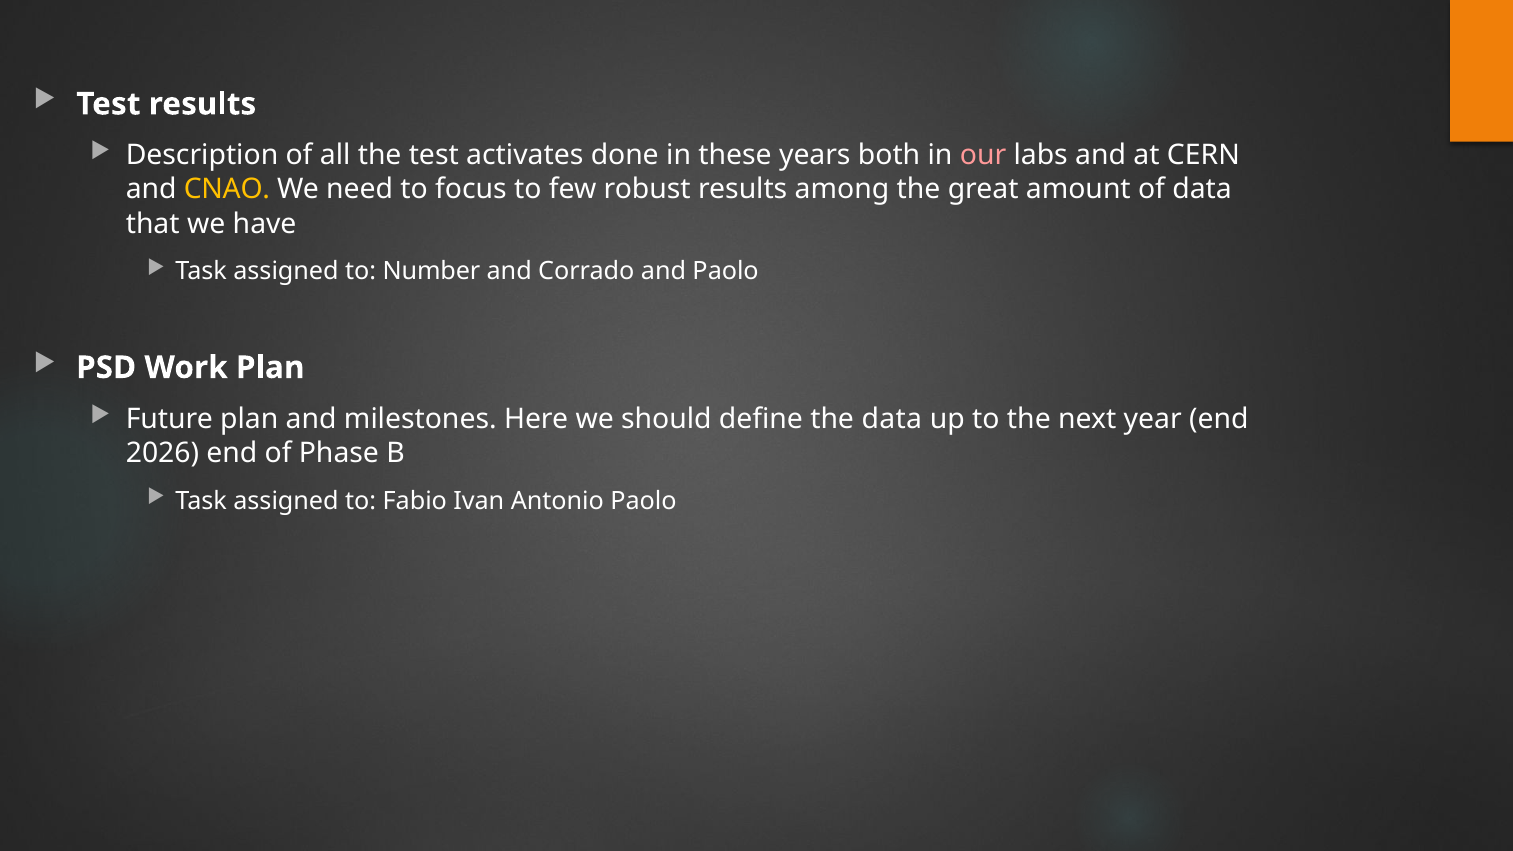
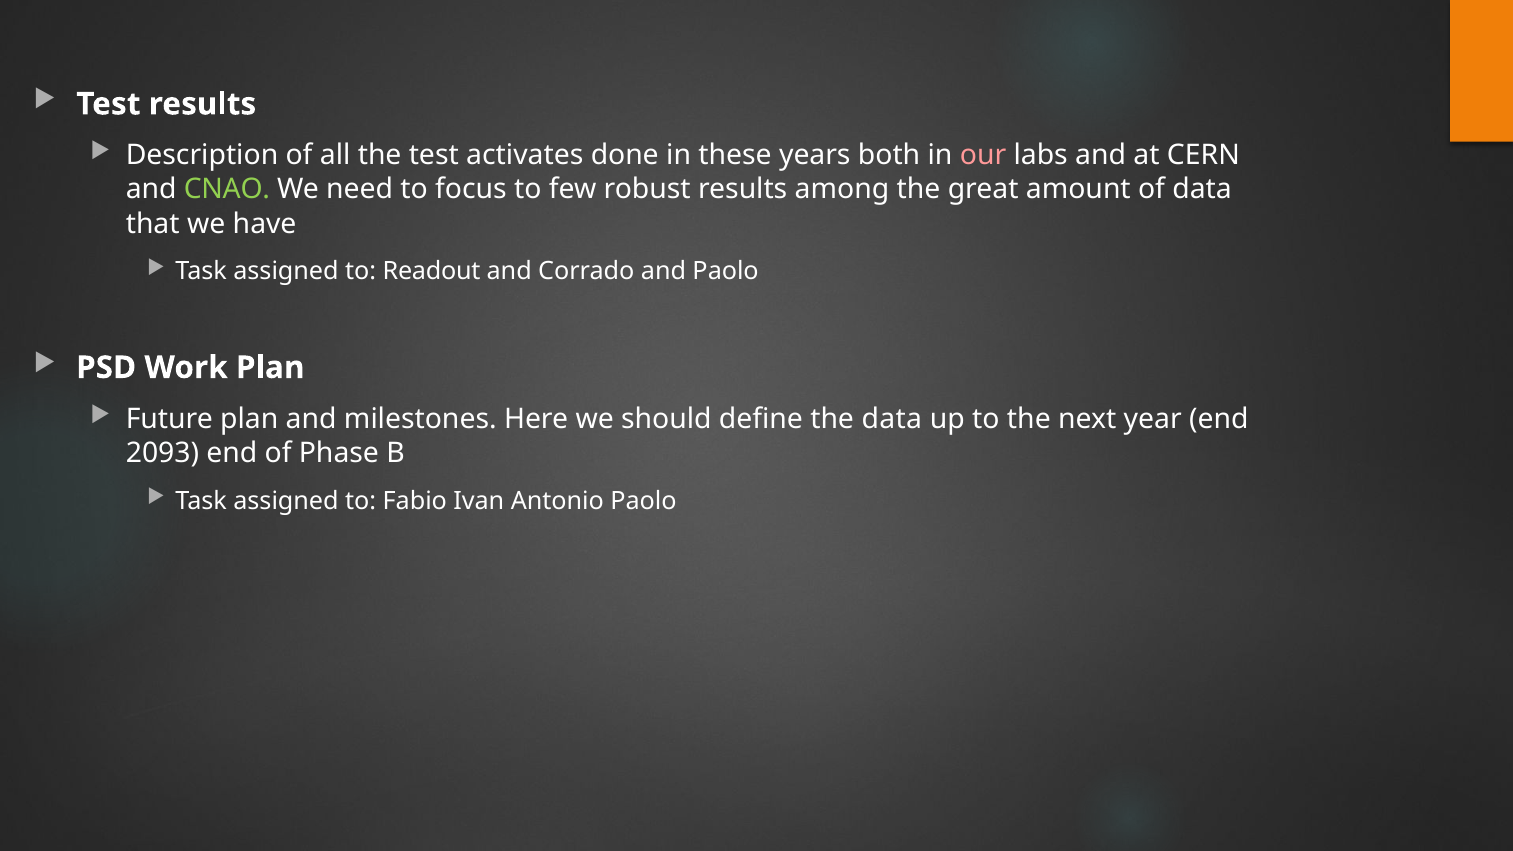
CNAO colour: yellow -> light green
Number: Number -> Readout
2026: 2026 -> 2093
